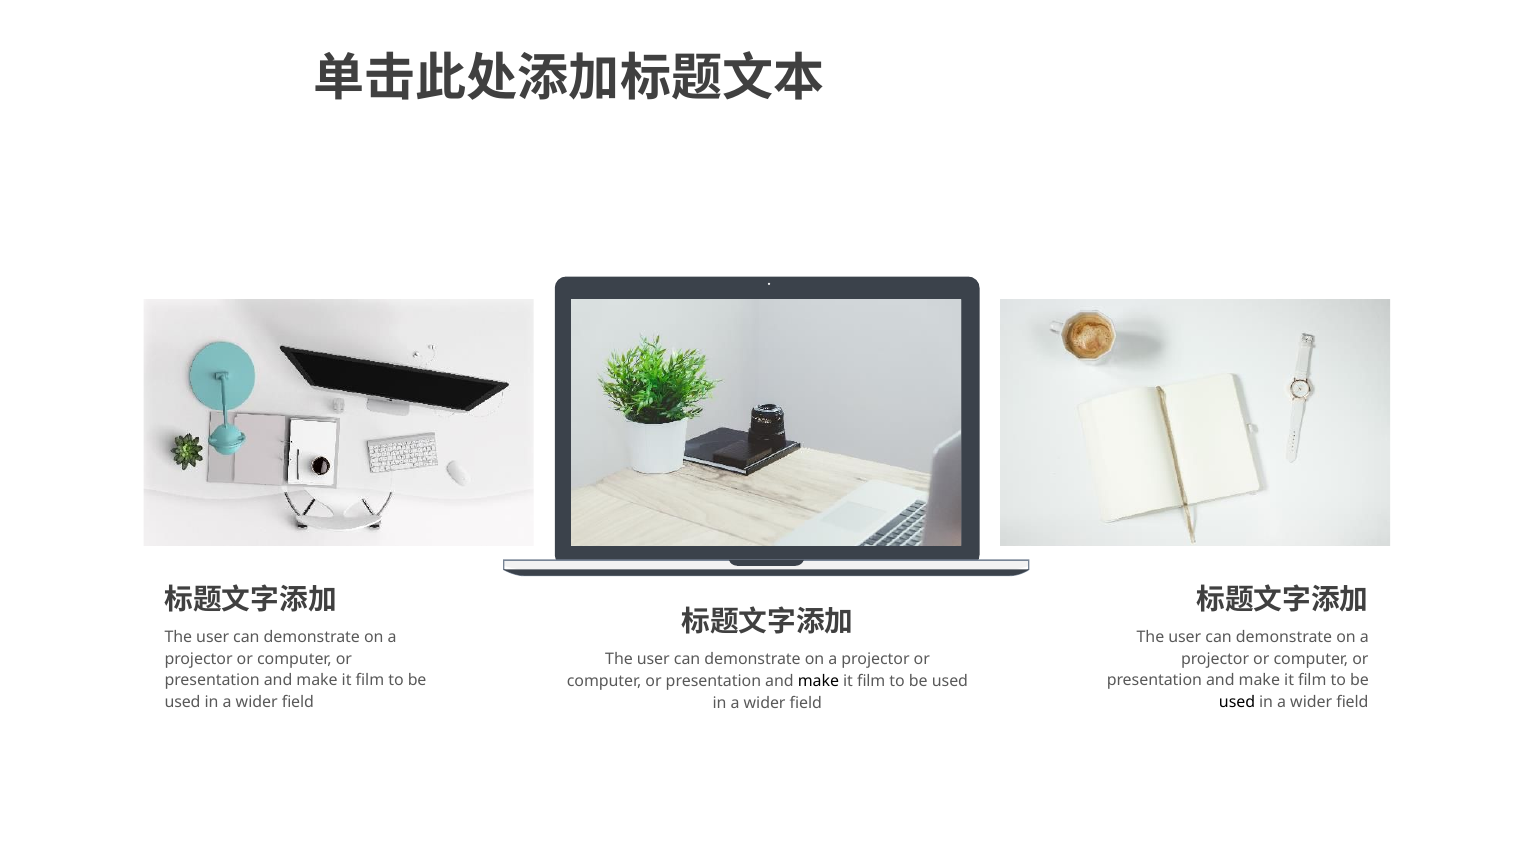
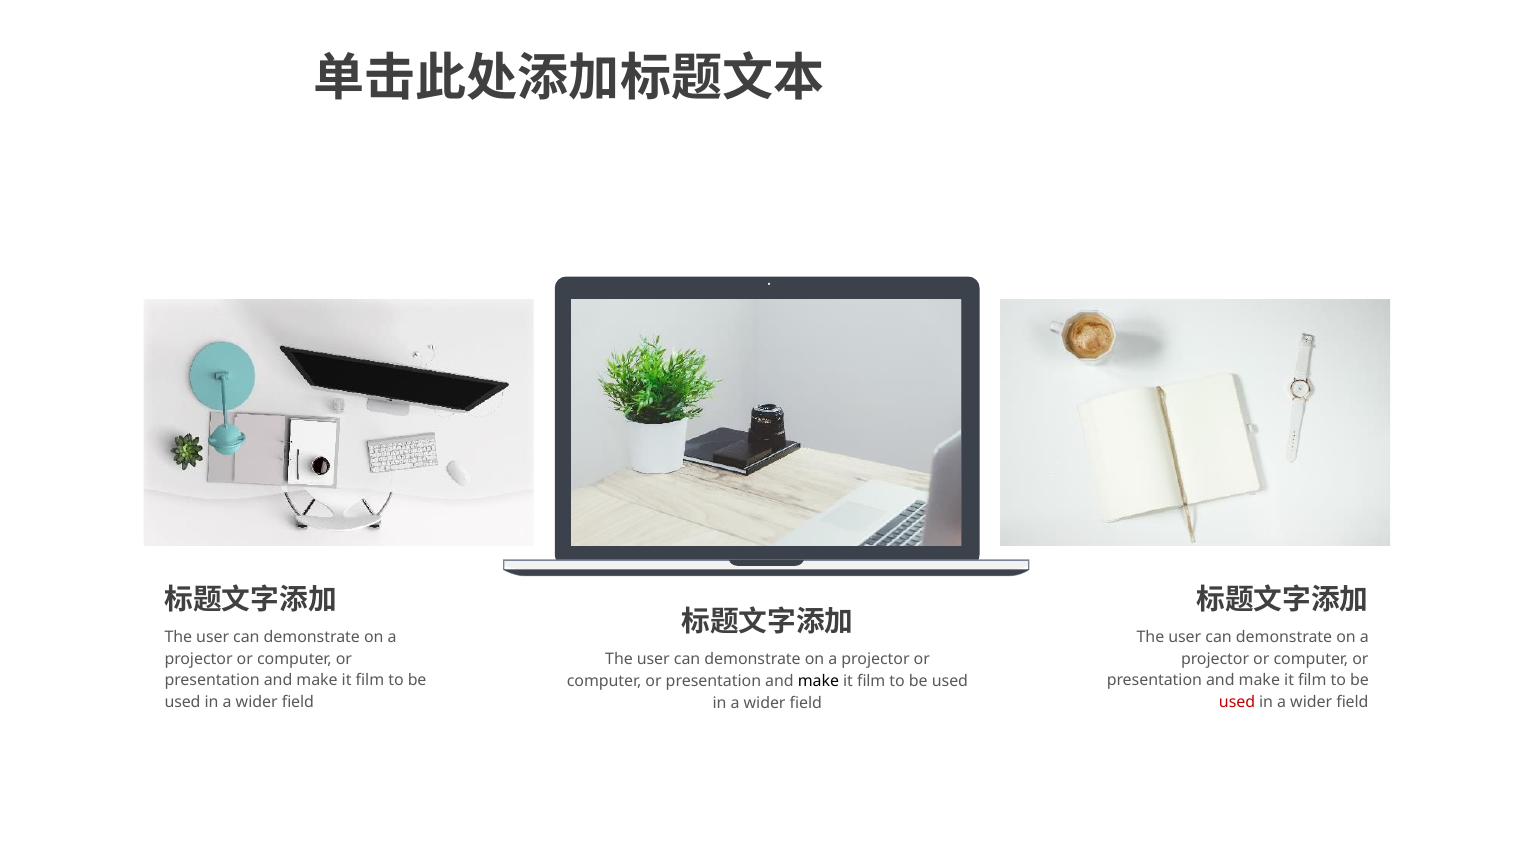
used at (1237, 703) colour: black -> red
